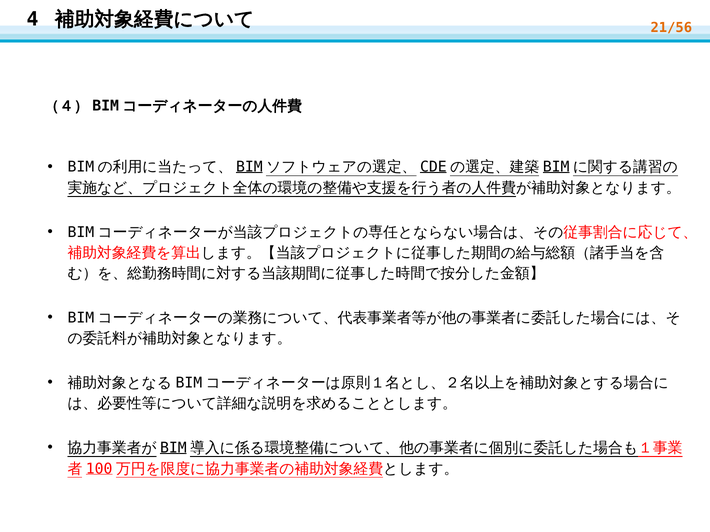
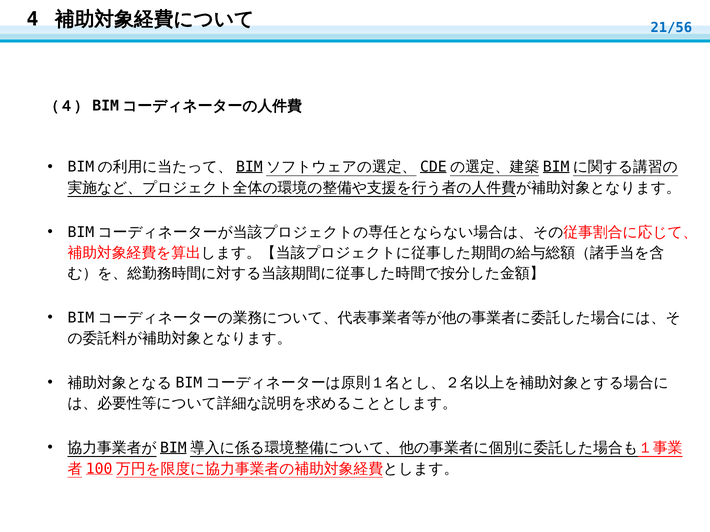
21/56 colour: orange -> blue
